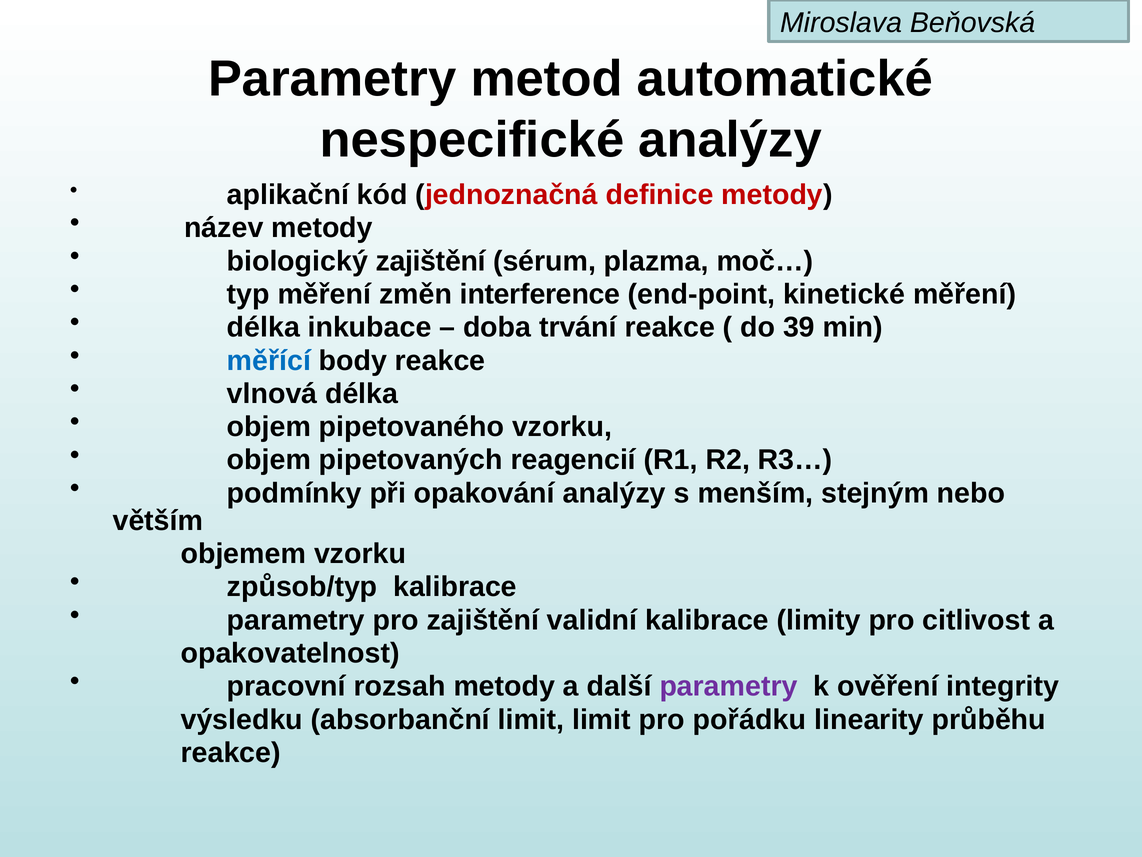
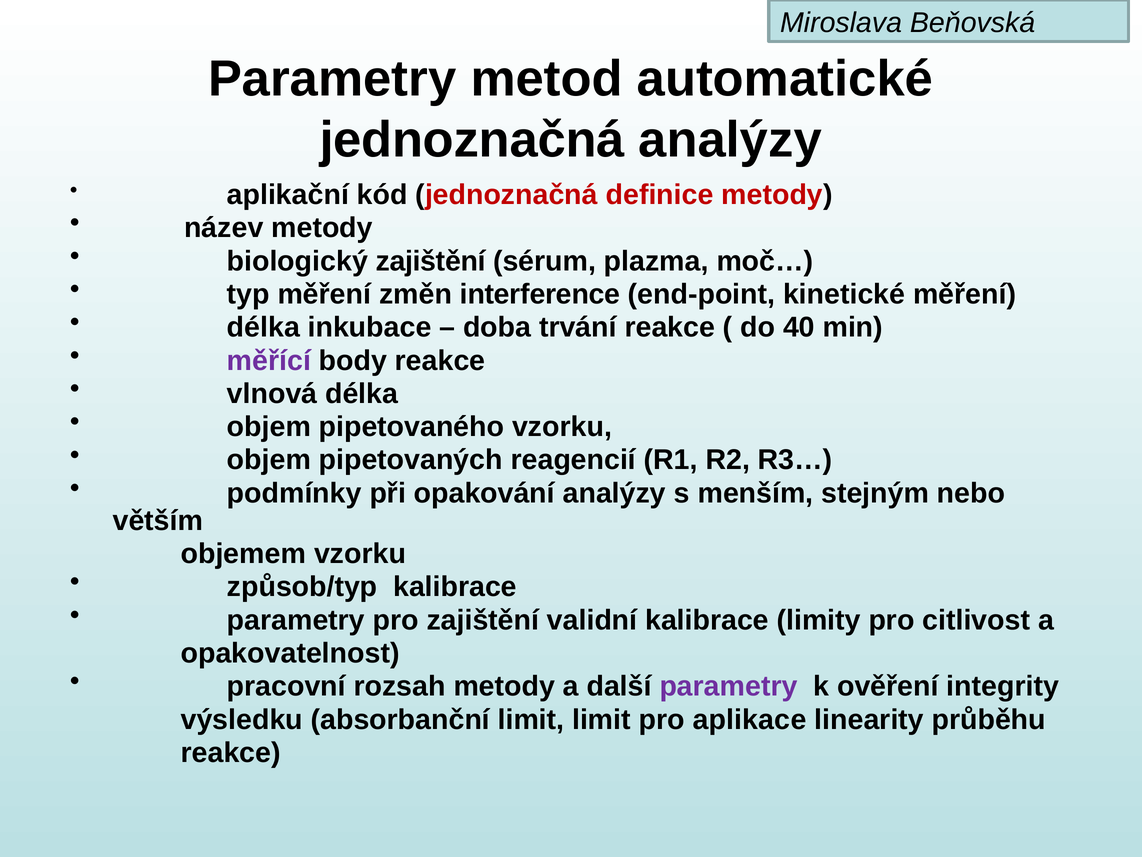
nespecifické at (472, 140): nespecifické -> jednoznačná
39: 39 -> 40
měřící colour: blue -> purple
pořádku: pořádku -> aplikace
